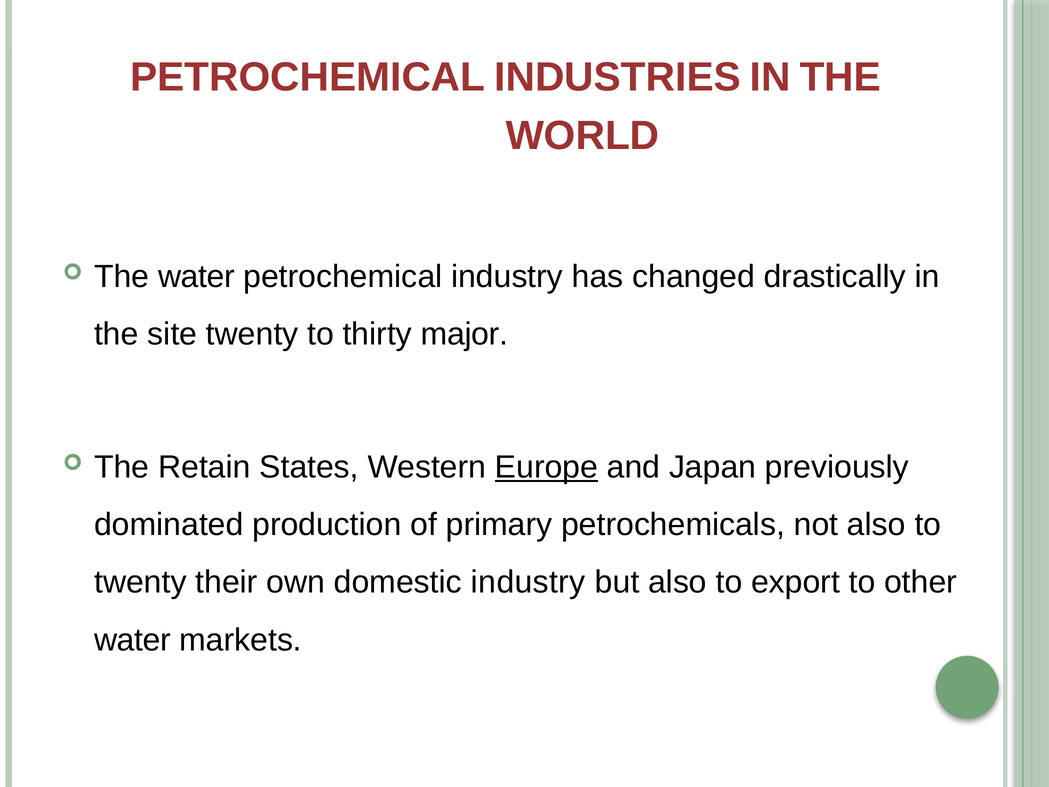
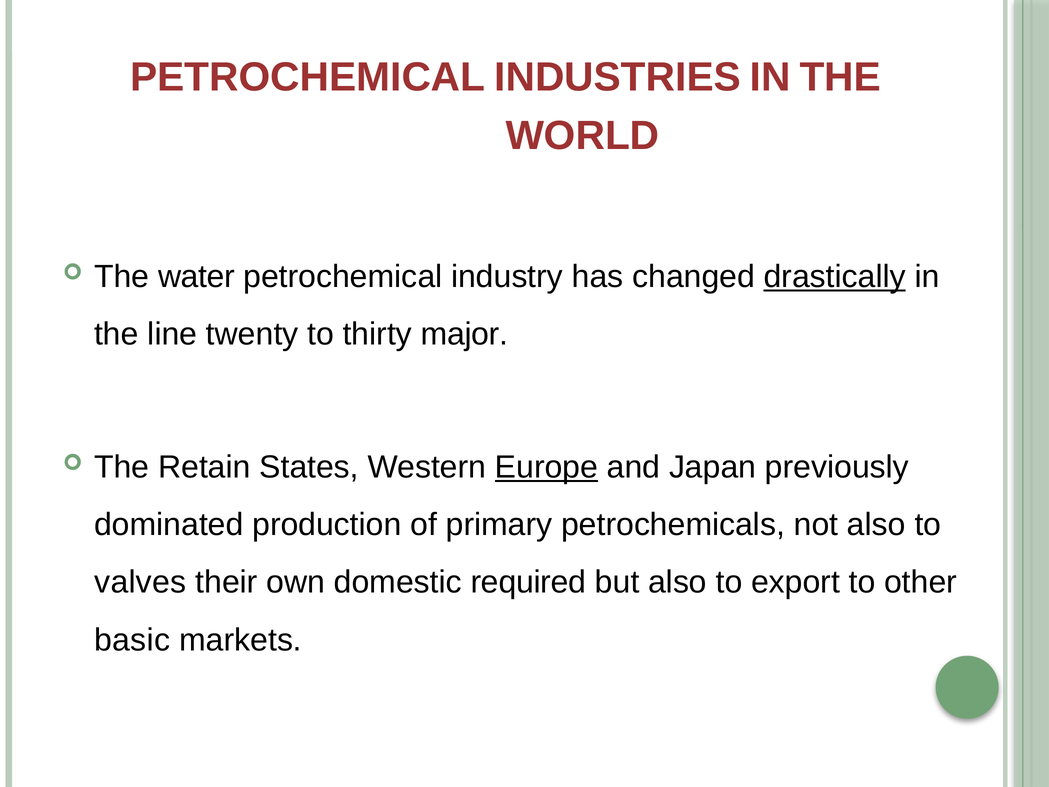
drastically underline: none -> present
site: site -> line
twenty at (140, 582): twenty -> valves
domestic industry: industry -> required
water at (133, 640): water -> basic
